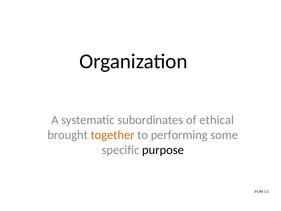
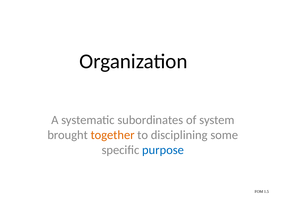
ethical: ethical -> system
performing: performing -> disciplining
purpose colour: black -> blue
